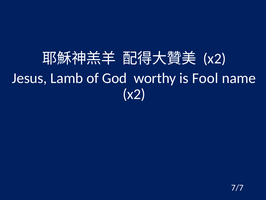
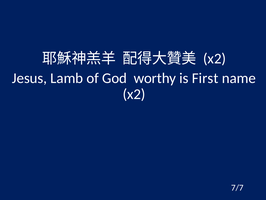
Fool: Fool -> First
